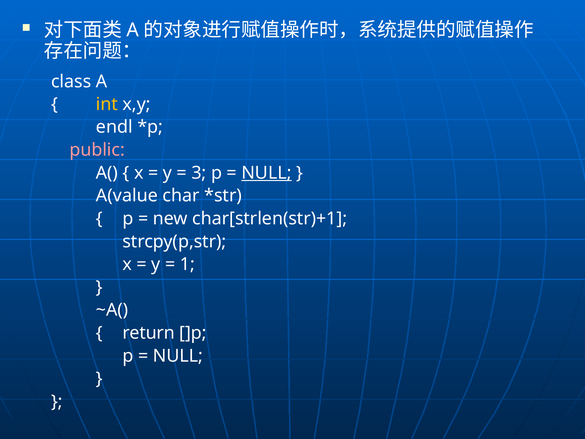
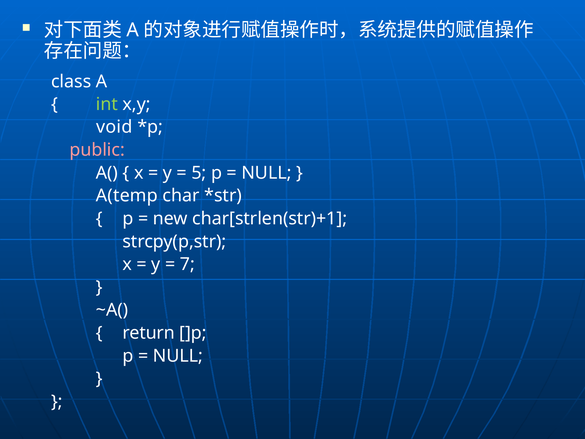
int colour: yellow -> light green
endl: endl -> void
3: 3 -> 5
NULL at (266, 173) underline: present -> none
A(value: A(value -> A(temp
1: 1 -> 7
